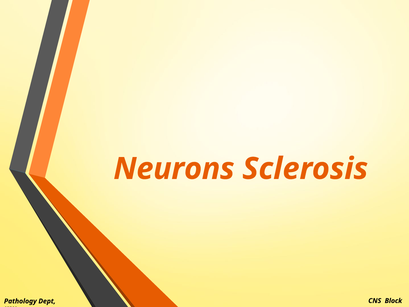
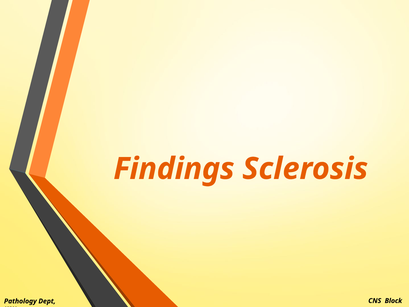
Neurons: Neurons -> Findings
